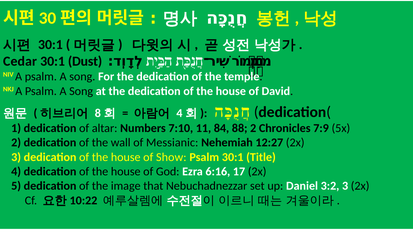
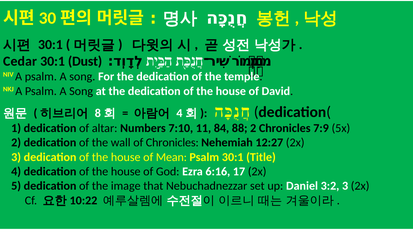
of Messianic: Messianic -> Chronicles
Show: Show -> Mean
